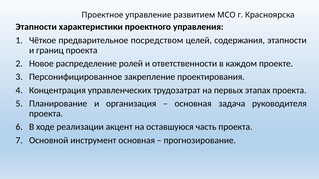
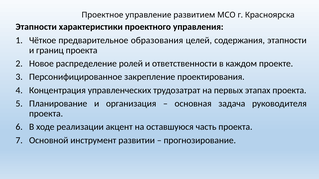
посредством: посредством -> образования
инструмент основная: основная -> развитии
